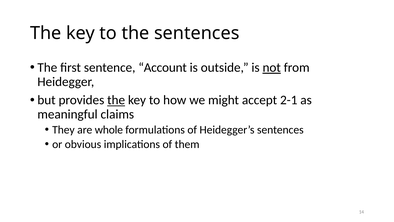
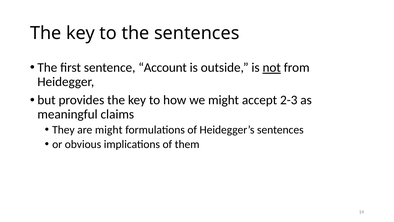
the at (116, 100) underline: present -> none
2-1: 2-1 -> 2-3
are whole: whole -> might
